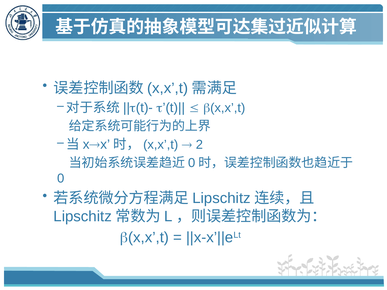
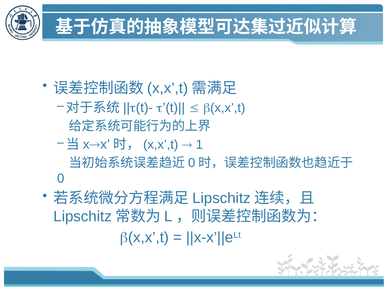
2: 2 -> 1
